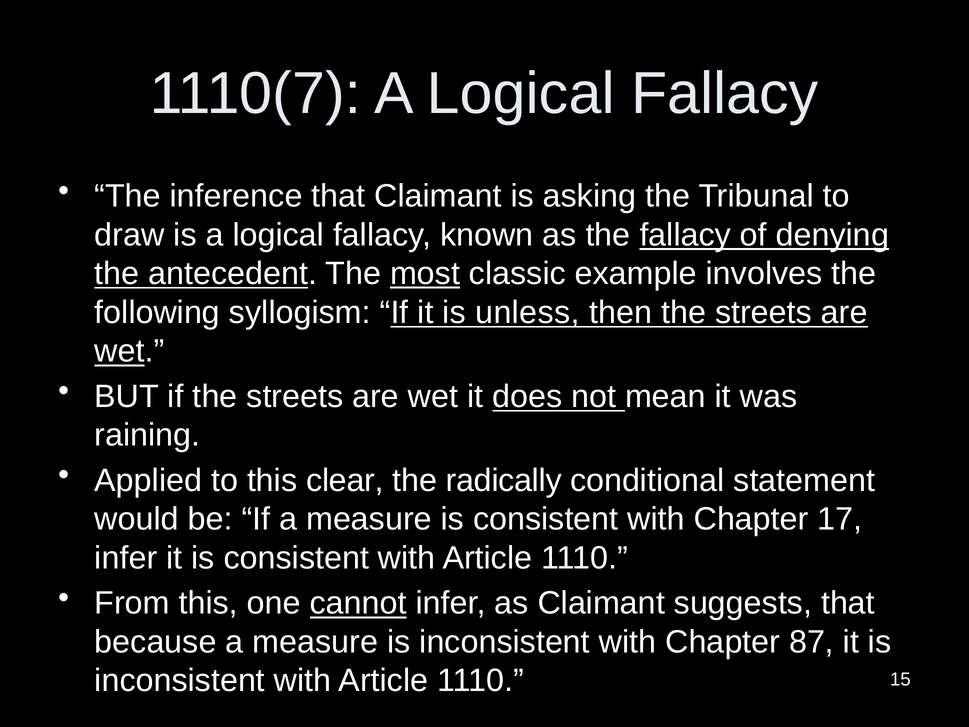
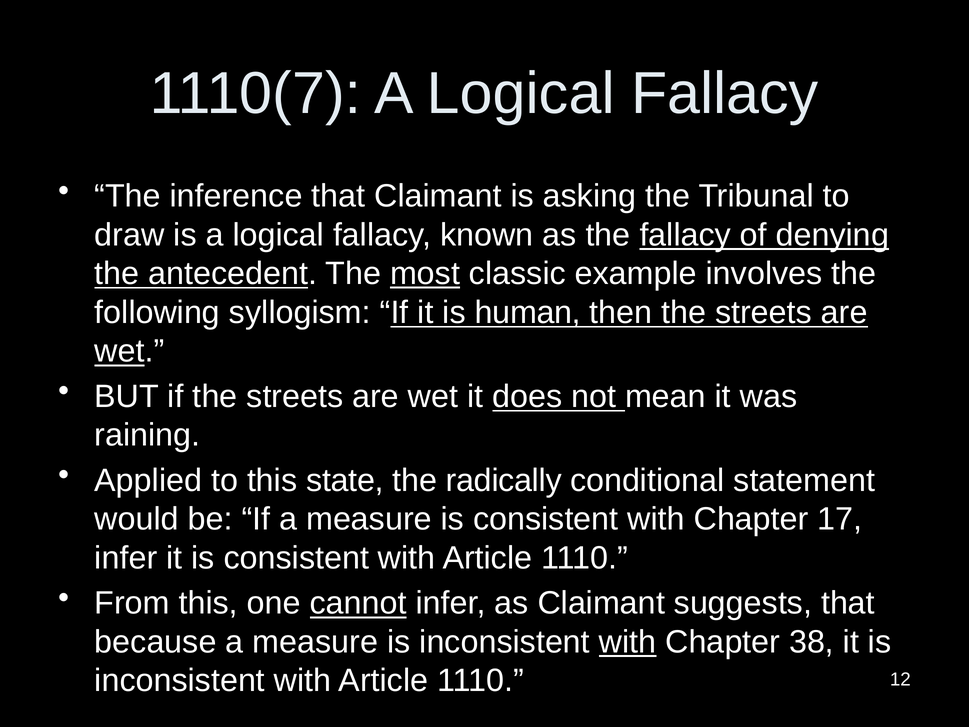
unless: unless -> human
clear: clear -> state
with at (628, 642) underline: none -> present
87: 87 -> 38
15: 15 -> 12
